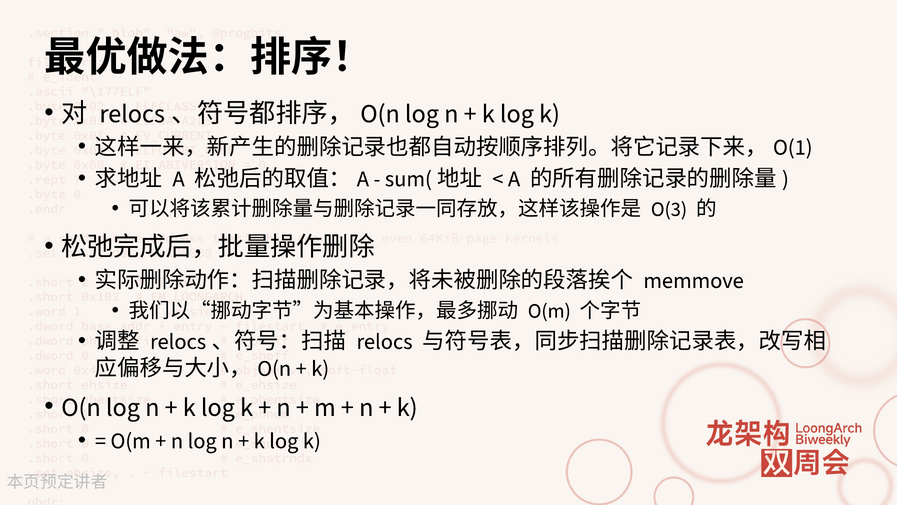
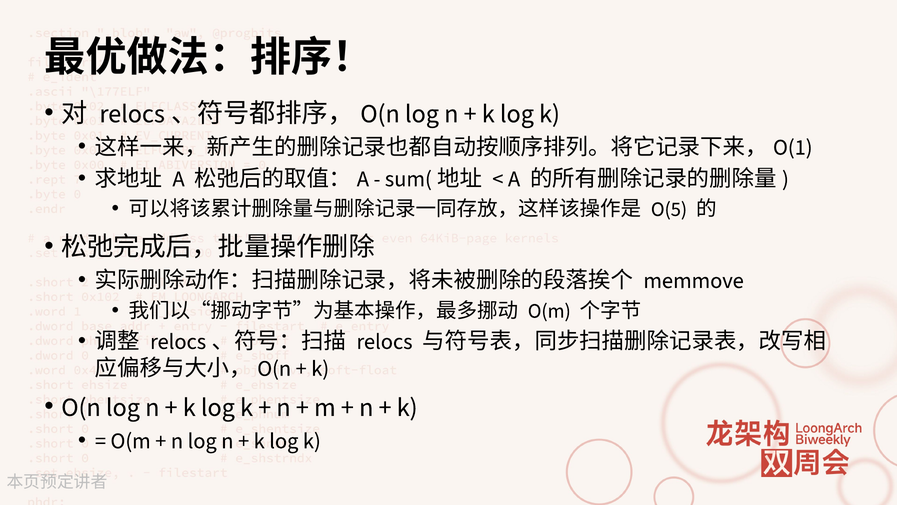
O(3: O(3 -> O(5
